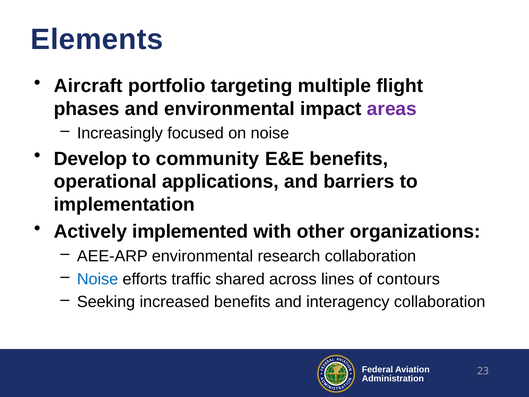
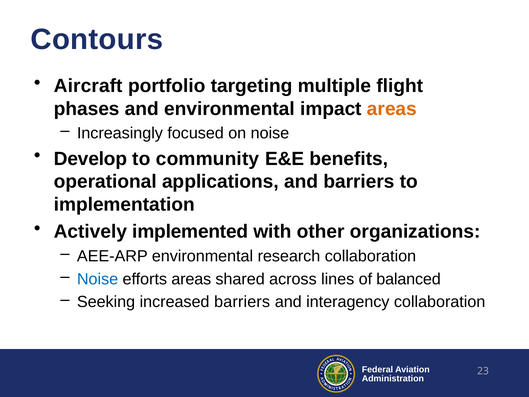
Elements: Elements -> Contours
areas at (392, 109) colour: purple -> orange
efforts traffic: traffic -> areas
contours: contours -> balanced
increased benefits: benefits -> barriers
